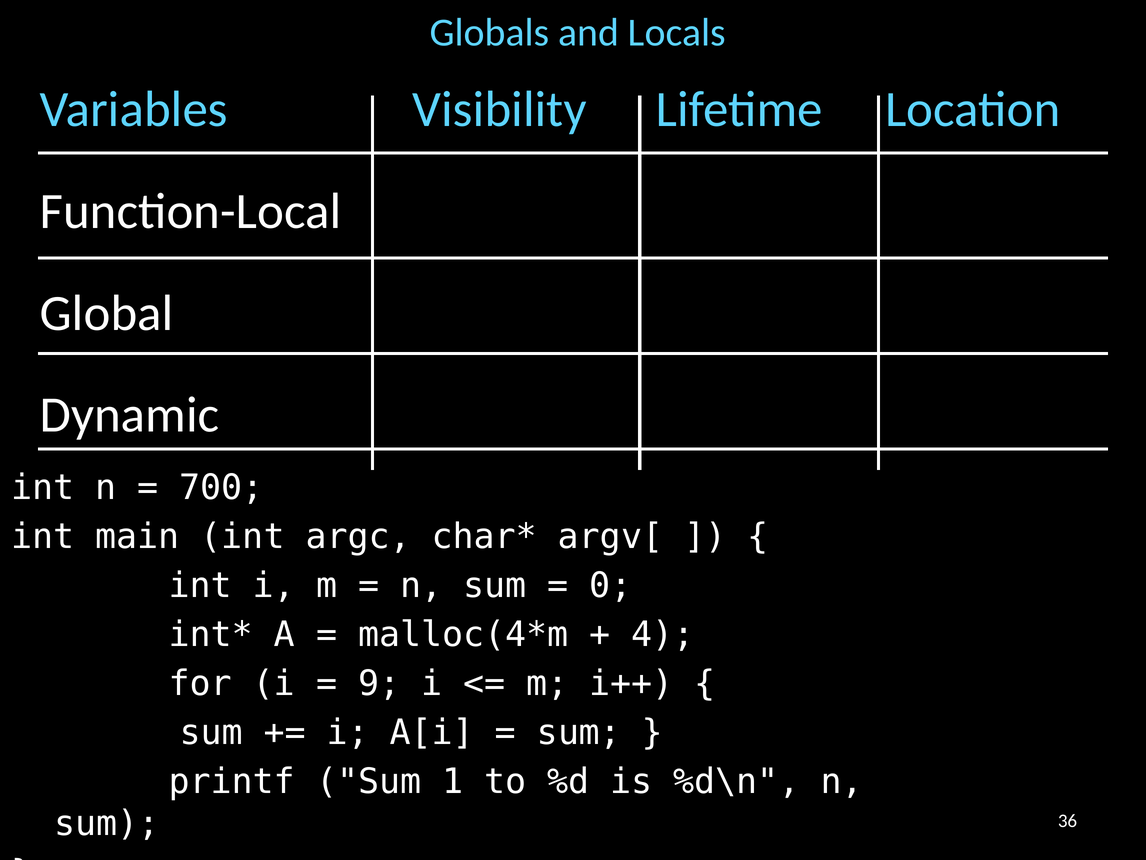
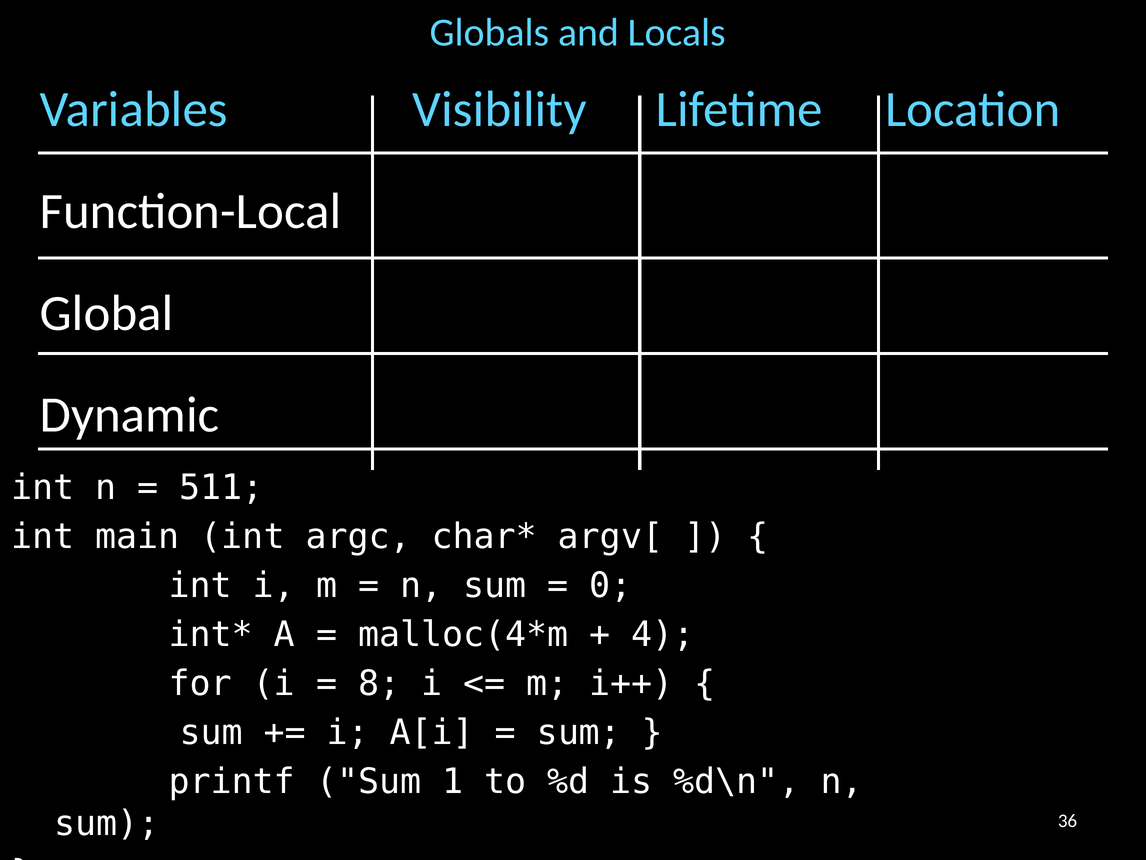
700: 700 -> 511
9: 9 -> 8
